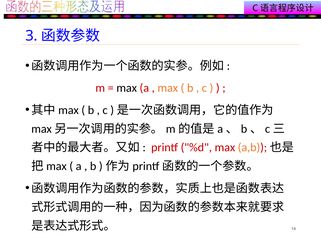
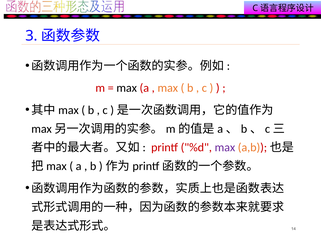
max at (225, 148) colour: red -> purple
